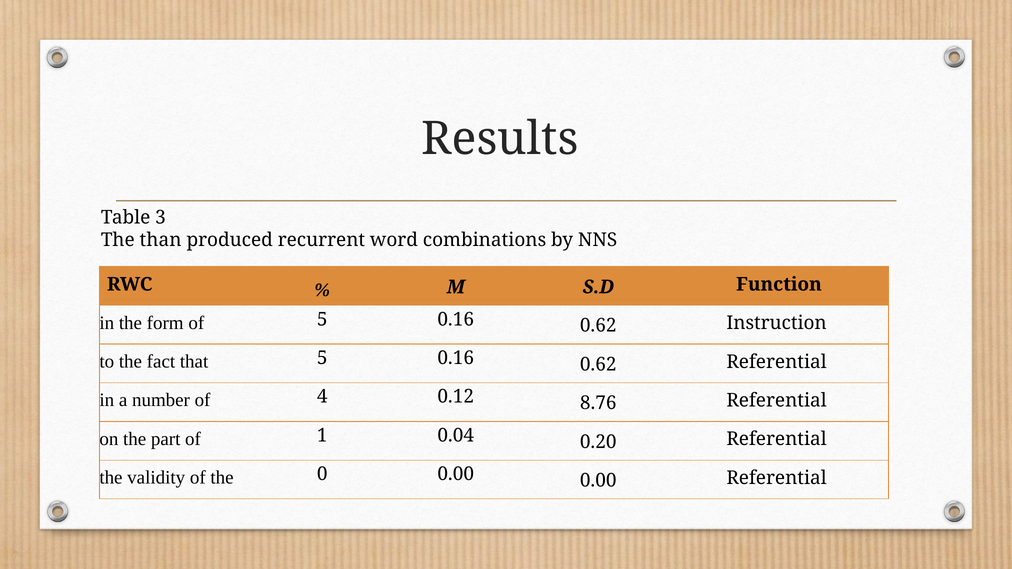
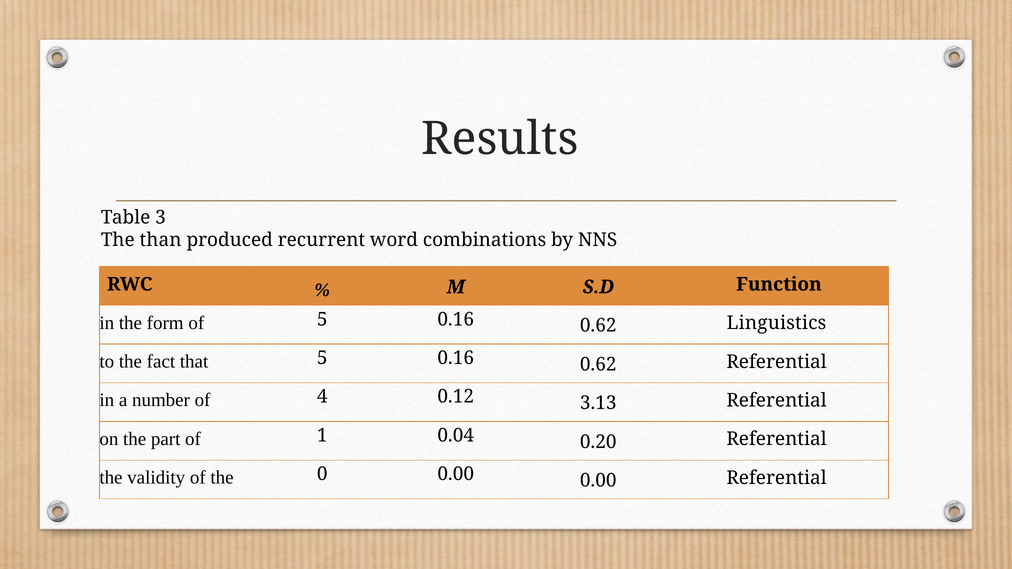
Instruction: Instruction -> Linguistics
8.76: 8.76 -> 3.13
